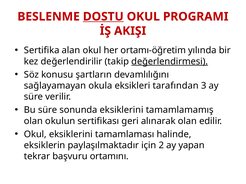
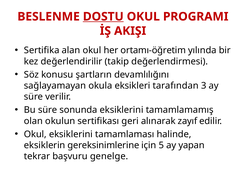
değerlendirmesi underline: present -> none
alınarak olan: olan -> zayıf
paylaşılmaktadır: paylaşılmaktadır -> gereksinimlerine
2: 2 -> 5
ortamını: ortamını -> genelge
